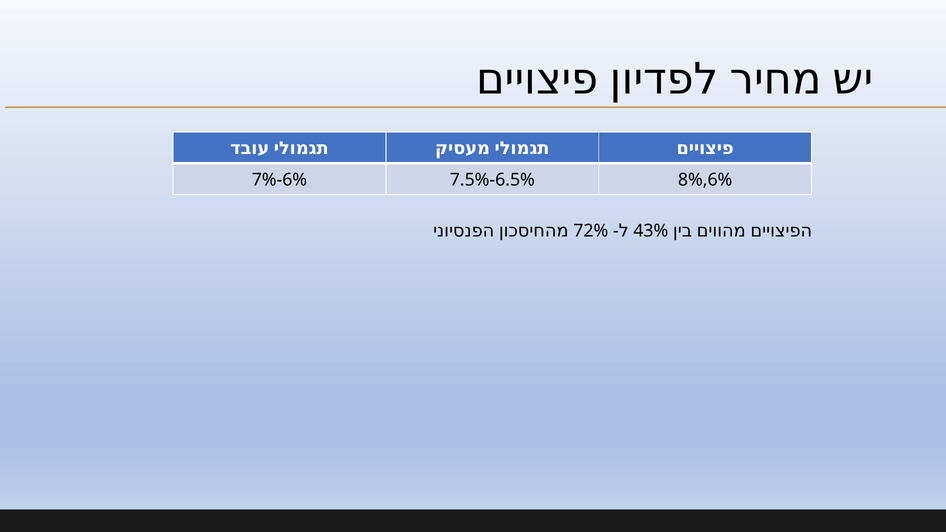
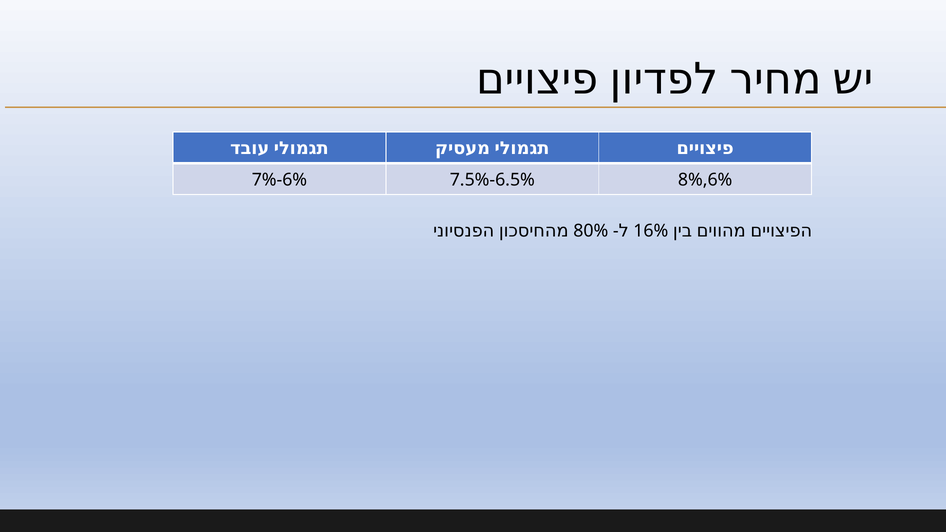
72%: 72% -> 80%
43%: 43% -> 16%
